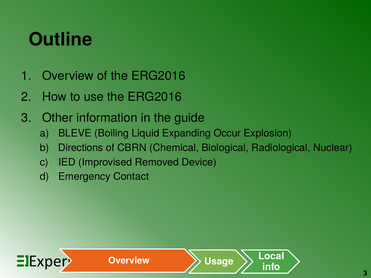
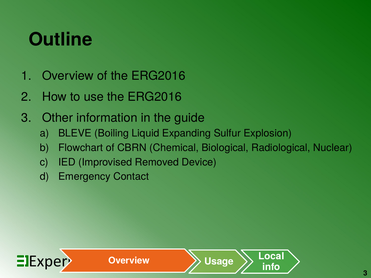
Occur: Occur -> Sulfur
Directions: Directions -> Flowchart
